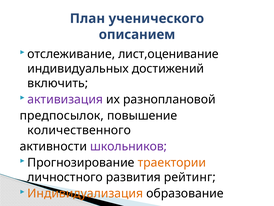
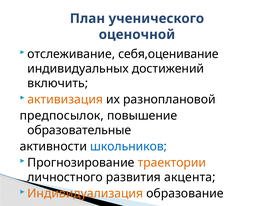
описанием: описанием -> оценочной
лист,оценивание: лист,оценивание -> себя,оценивание
активизация colour: purple -> orange
количественного: количественного -> образовательные
школьников colour: purple -> blue
рейтинг: рейтинг -> акцента
